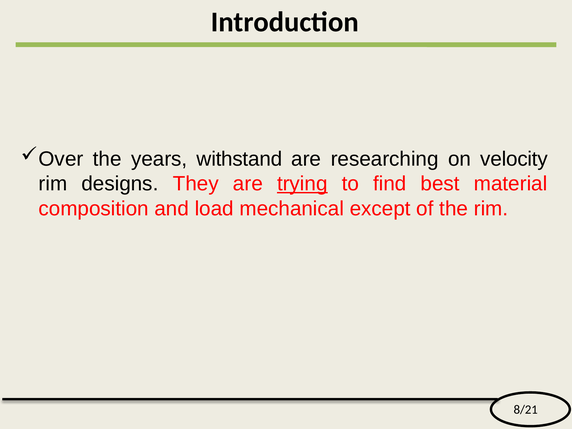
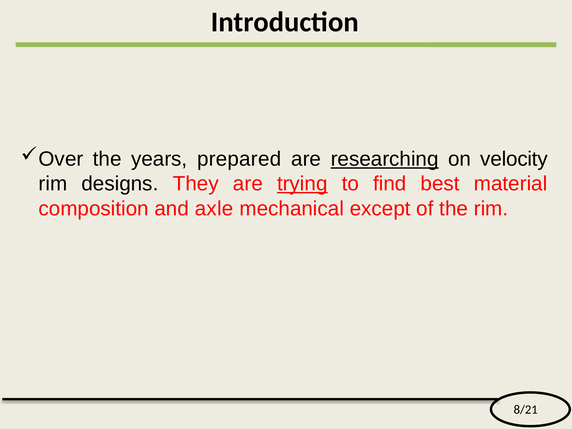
withstand: withstand -> prepared
researching underline: none -> present
load: load -> axle
